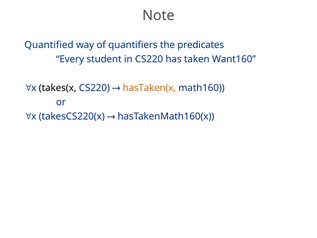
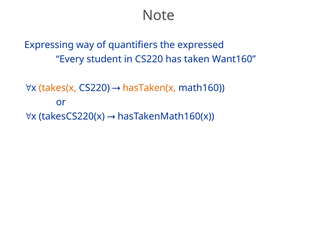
Quantified: Quantified -> Expressing
predicates: predicates -> expressed
takes(x colour: black -> orange
